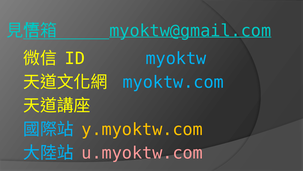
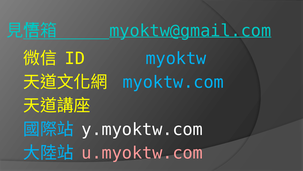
y.myoktw.com colour: yellow -> white
